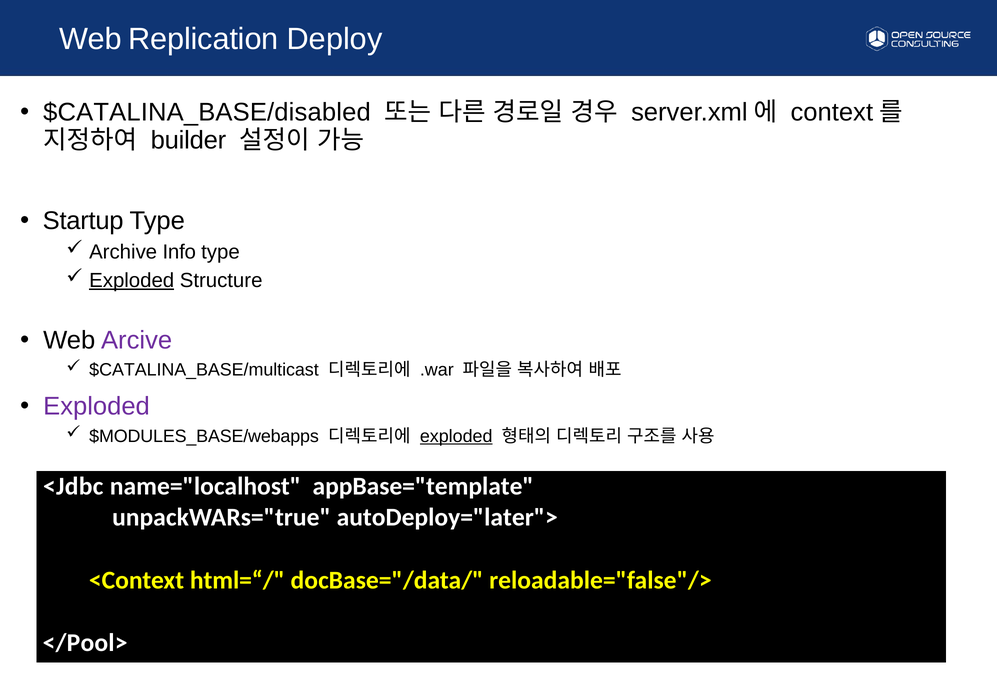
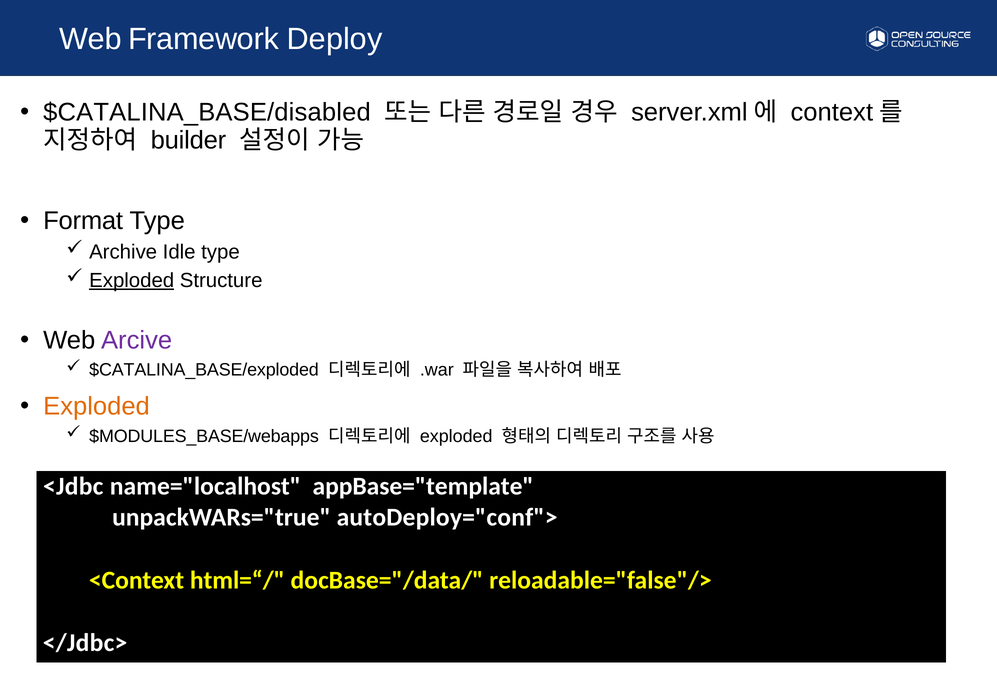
Replication: Replication -> Framework
Startup: Startup -> Format
Info: Info -> Idle
$CATALINA_BASE/multicast: $CATALINA_BASE/multicast -> $CATALINA_BASE/exploded
Exploded at (97, 406) colour: purple -> orange
exploded at (456, 436) underline: present -> none
autoDeploy="later">: autoDeploy="later"> -> autoDeploy="conf">
</Pool>: </Pool> -> </Jdbc>
